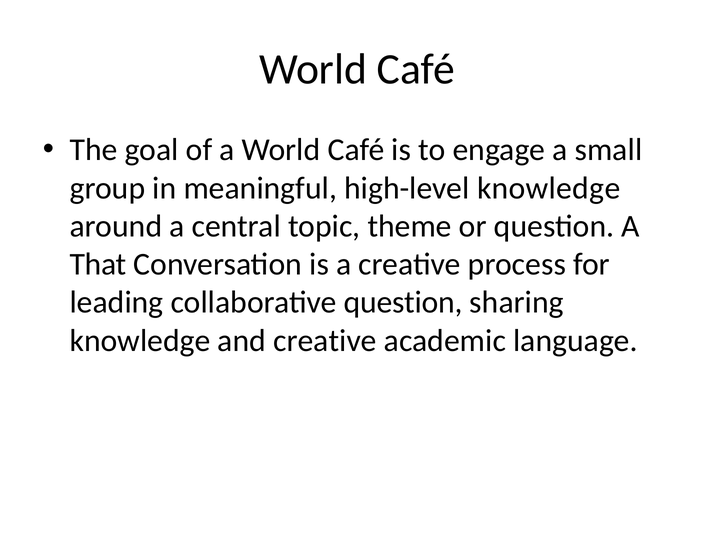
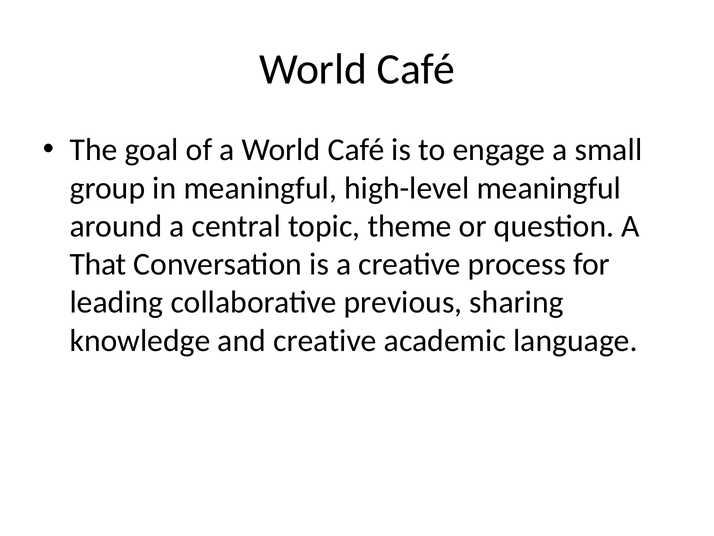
high-level knowledge: knowledge -> meaningful
collaborative question: question -> previous
